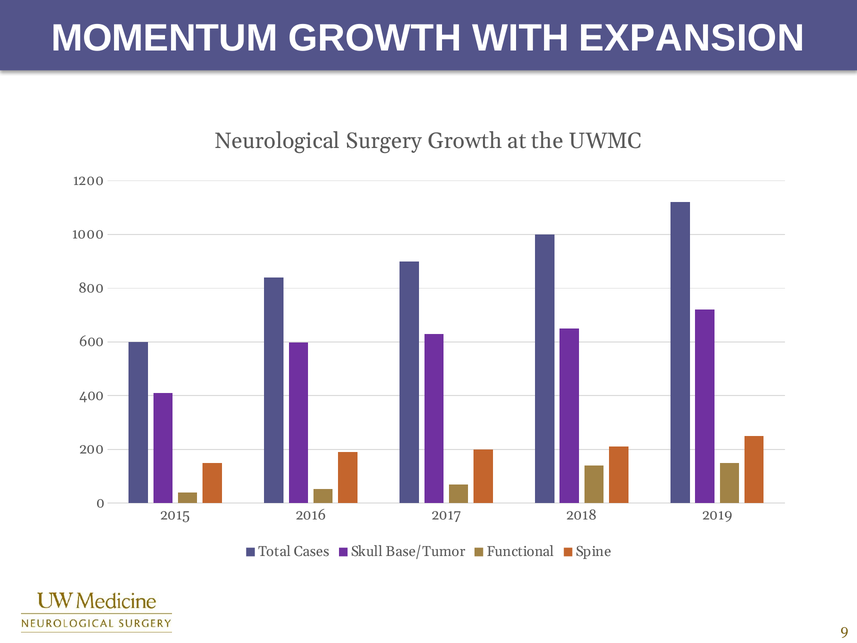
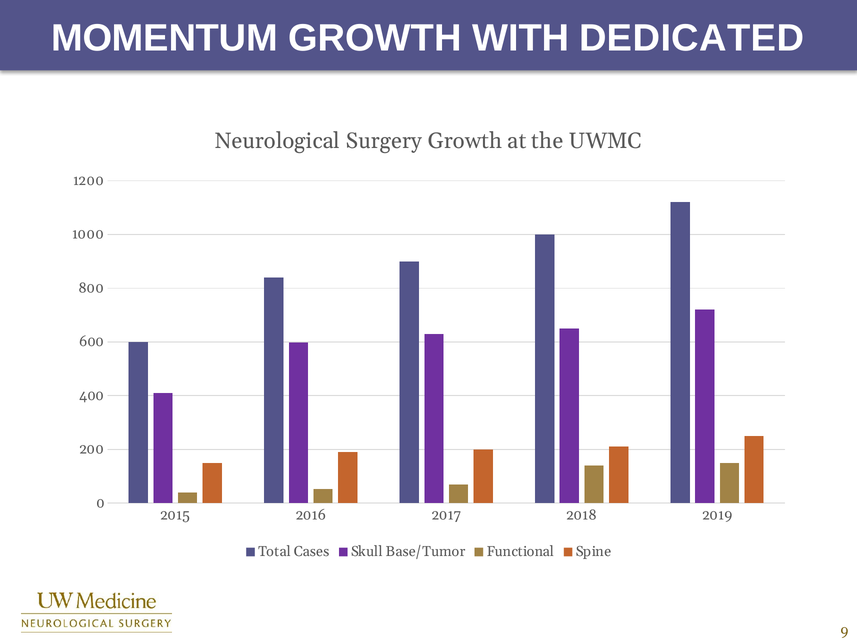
EXPANSION: EXPANSION -> DEDICATED
